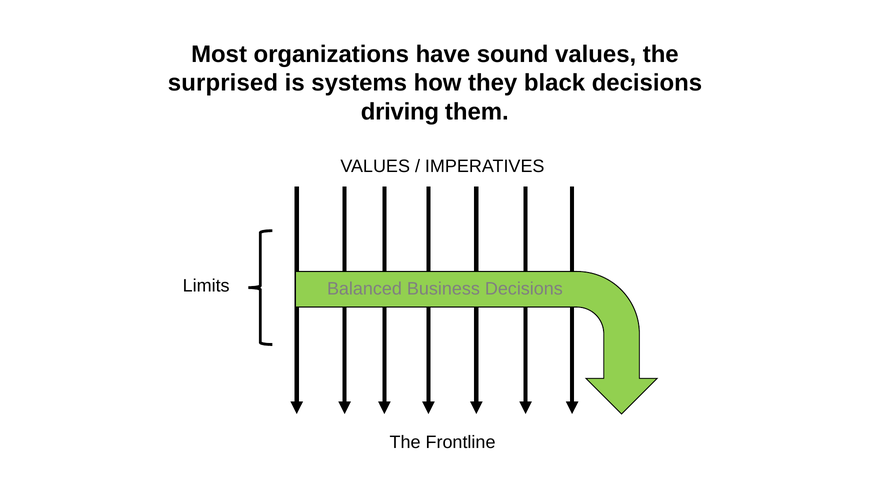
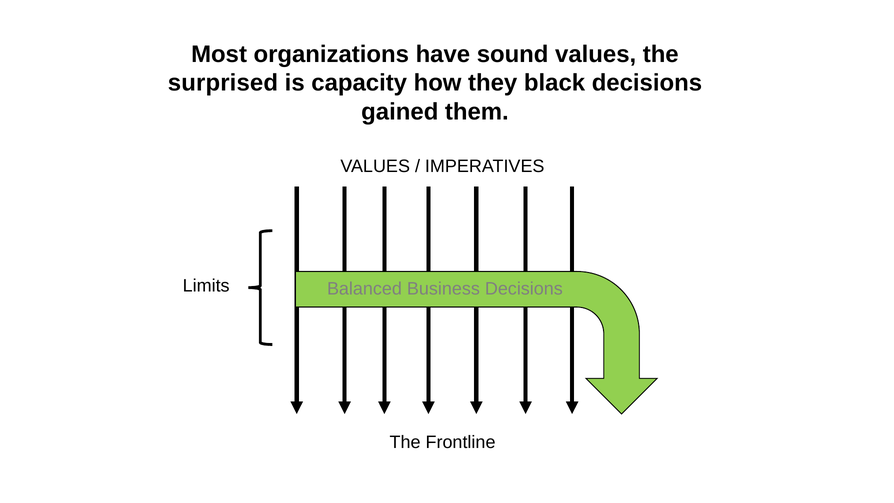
systems: systems -> capacity
driving: driving -> gained
